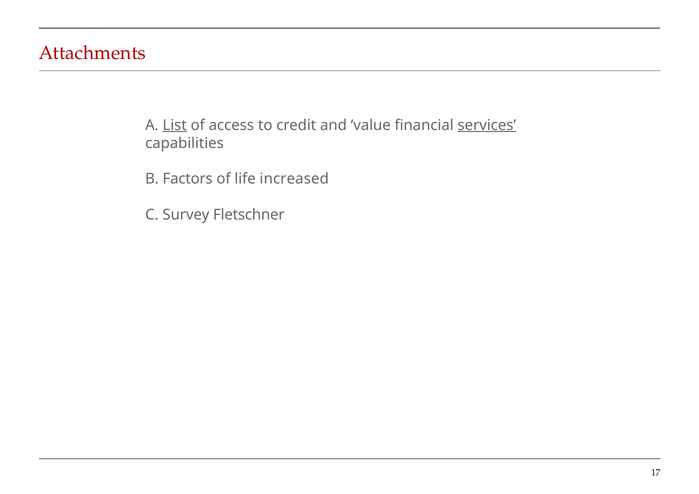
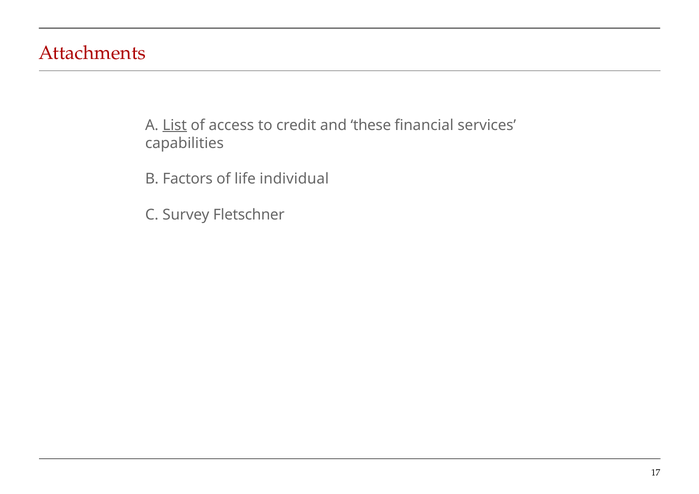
value: value -> these
services underline: present -> none
increased: increased -> individual
